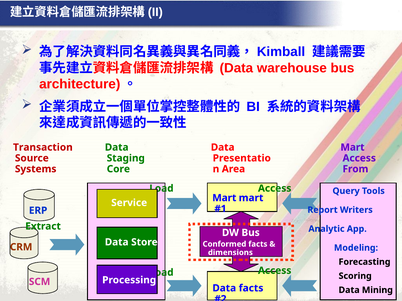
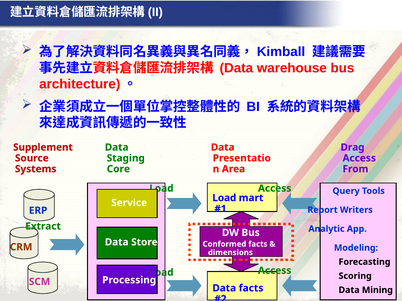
Transaction: Transaction -> Supplement
Mart at (353, 148): Mart -> Drag
Mart at (224, 198): Mart -> Load
